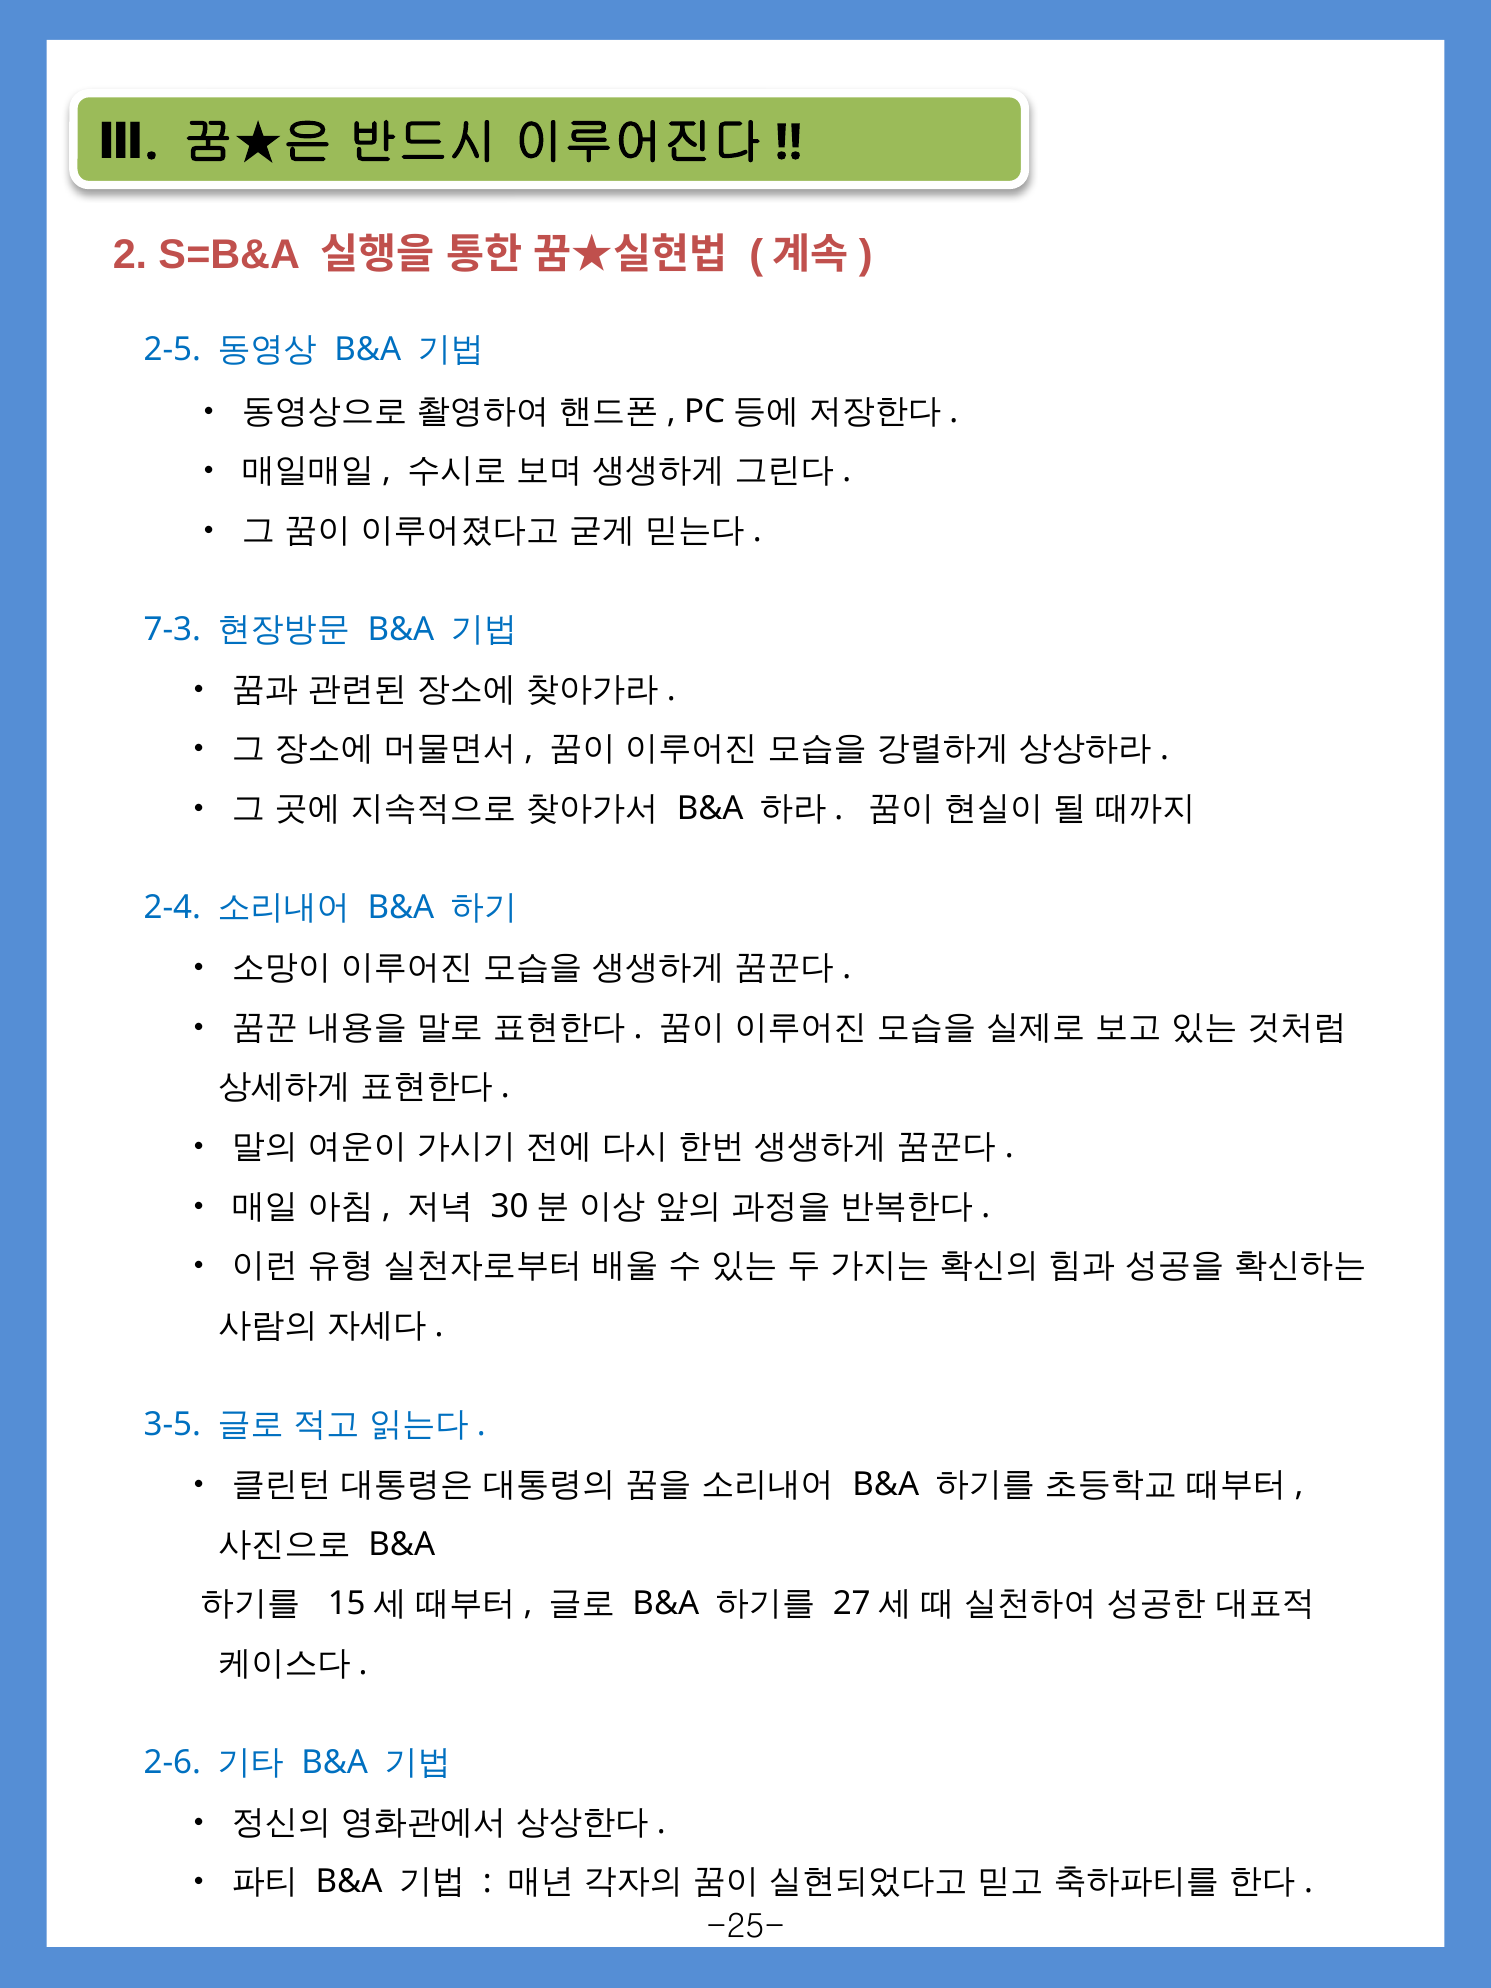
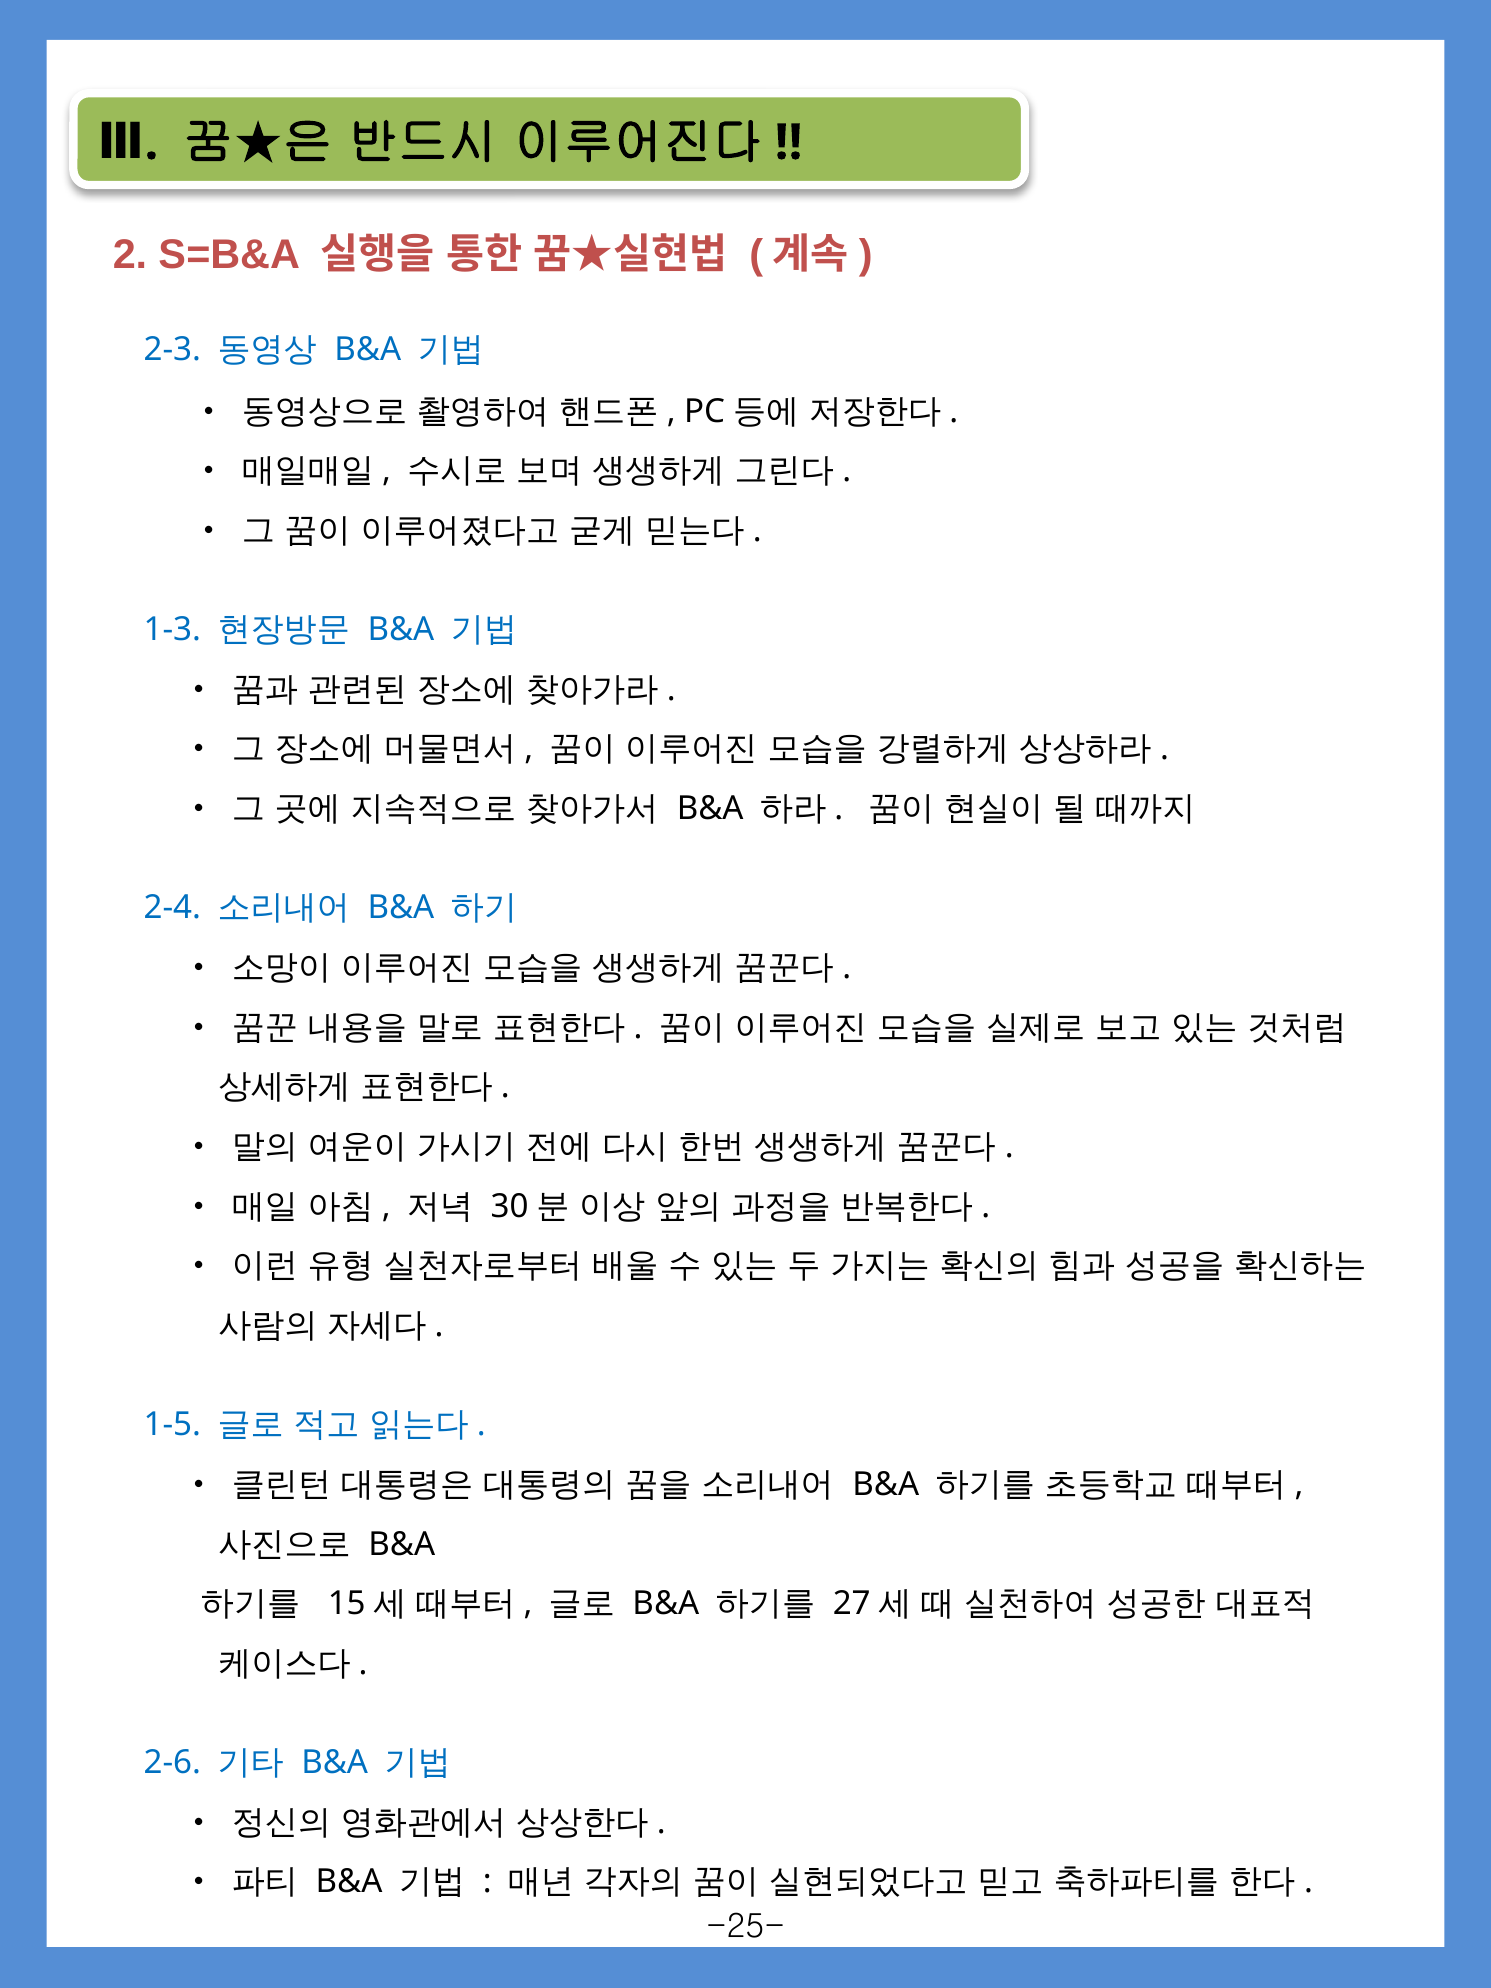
2-5: 2-5 -> 2-3
7-3: 7-3 -> 1-3
3-5: 3-5 -> 1-5
